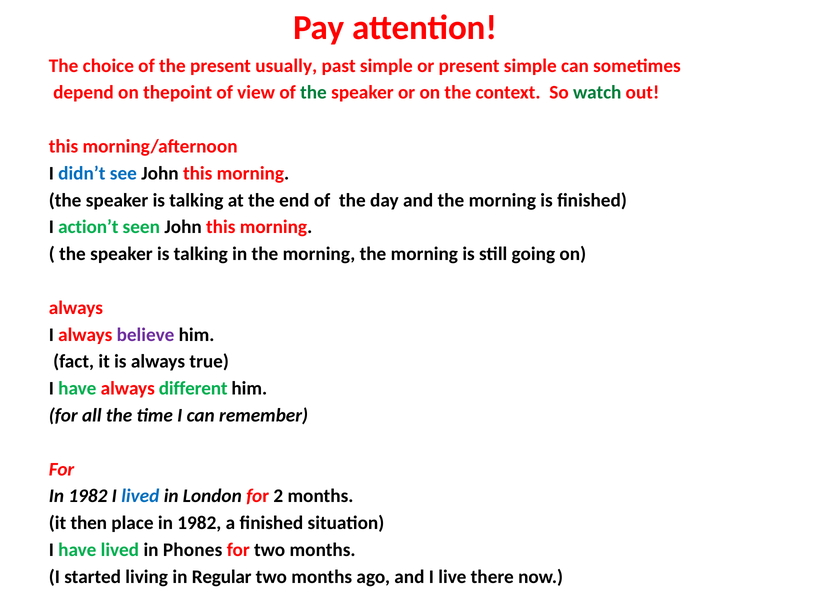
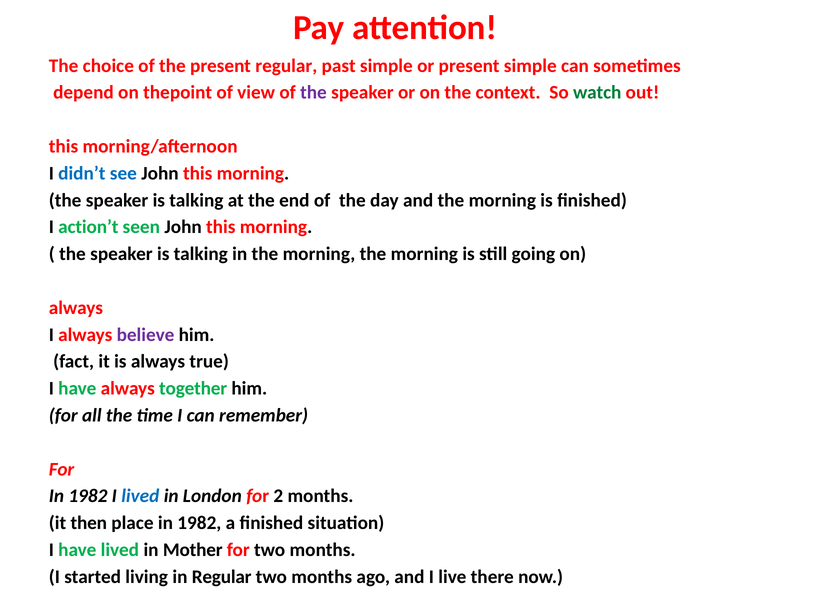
present usually: usually -> regular
the at (313, 93) colour: green -> purple
different: different -> together
Phones: Phones -> Mother
